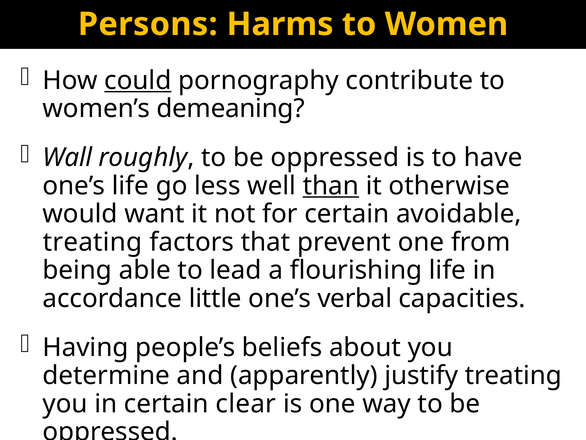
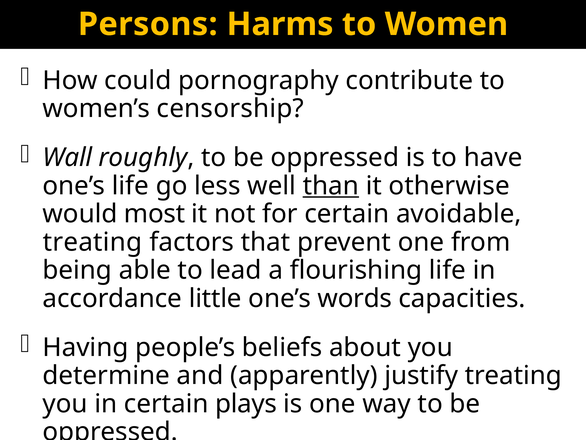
could underline: present -> none
demeaning: demeaning -> censorship
want: want -> most
verbal: verbal -> words
clear: clear -> plays
